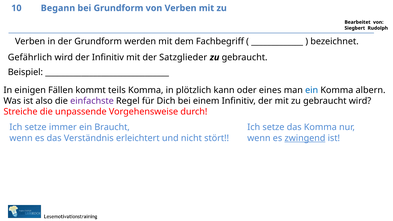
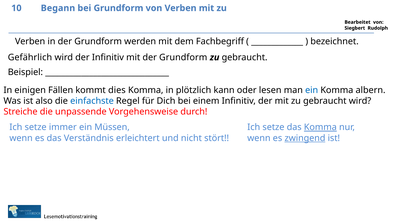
mit der Satzglieder: Satzglieder -> Grundform
teils: teils -> dies
eines: eines -> lesen
einfachste colour: purple -> blue
Braucht: Braucht -> Müssen
Komma at (320, 127) underline: none -> present
